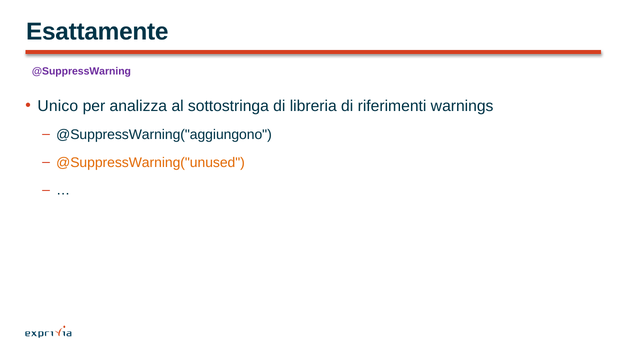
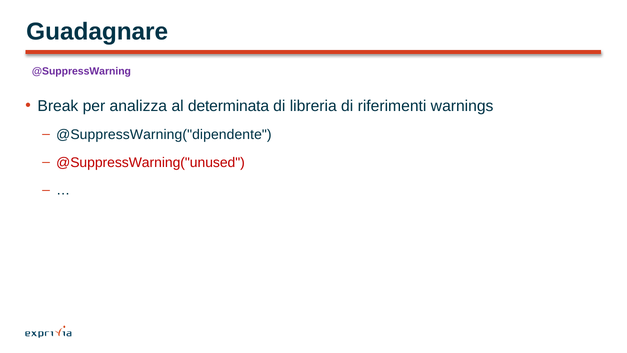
Esattamente: Esattamente -> Guadagnare
Unico: Unico -> Break
sottostringa: sottostringa -> determinata
@SuppressWarning("aggiungono: @SuppressWarning("aggiungono -> @SuppressWarning("dipendente
@SuppressWarning("unused colour: orange -> red
